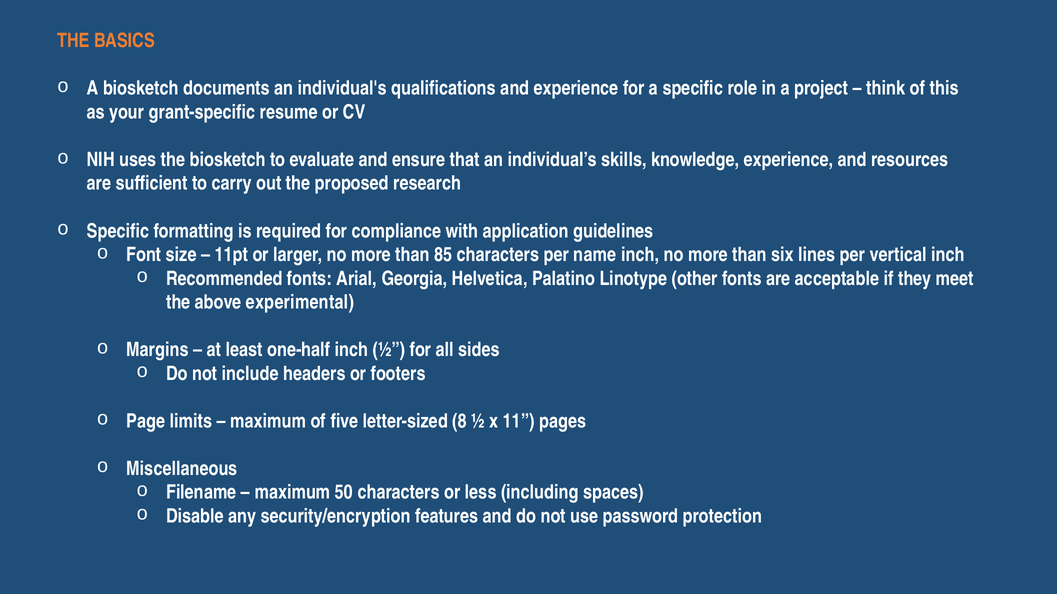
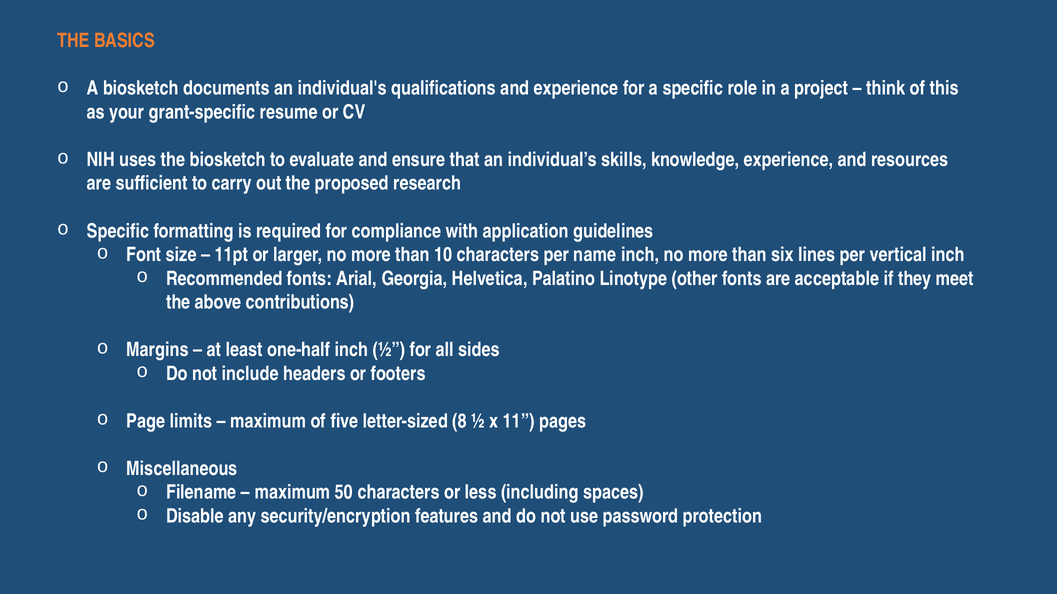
85: 85 -> 10
experimental: experimental -> contributions
